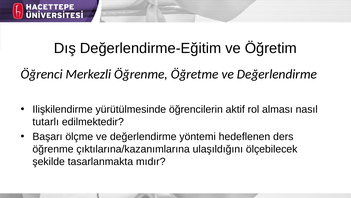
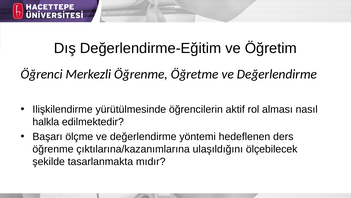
tutarlı: tutarlı -> halkla
